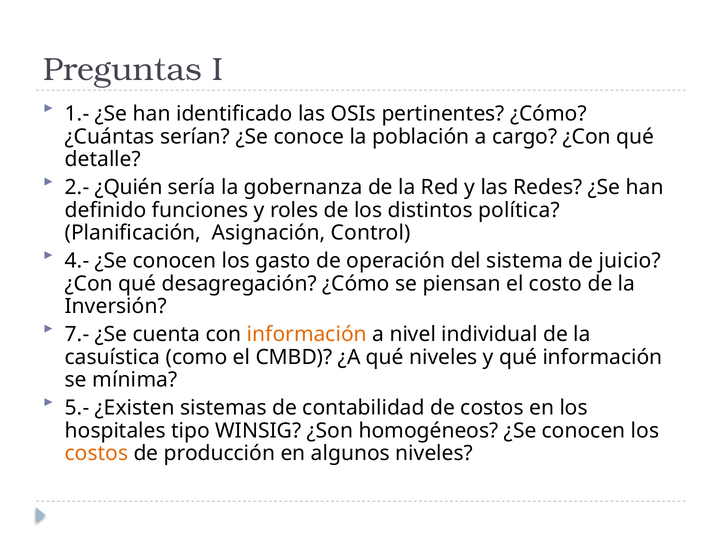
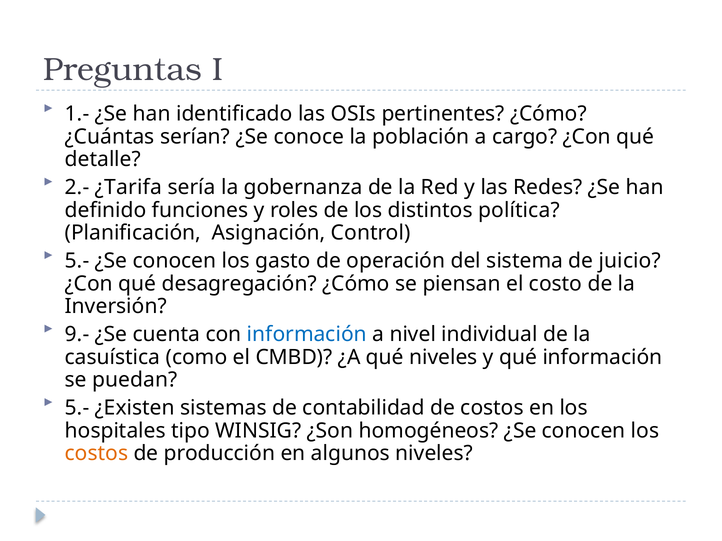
¿Quién: ¿Quién -> ¿Tarifa
4.- at (77, 261): 4.- -> 5.-
7.-: 7.- -> 9.-
información at (307, 335) colour: orange -> blue
mínima: mínima -> puedan
